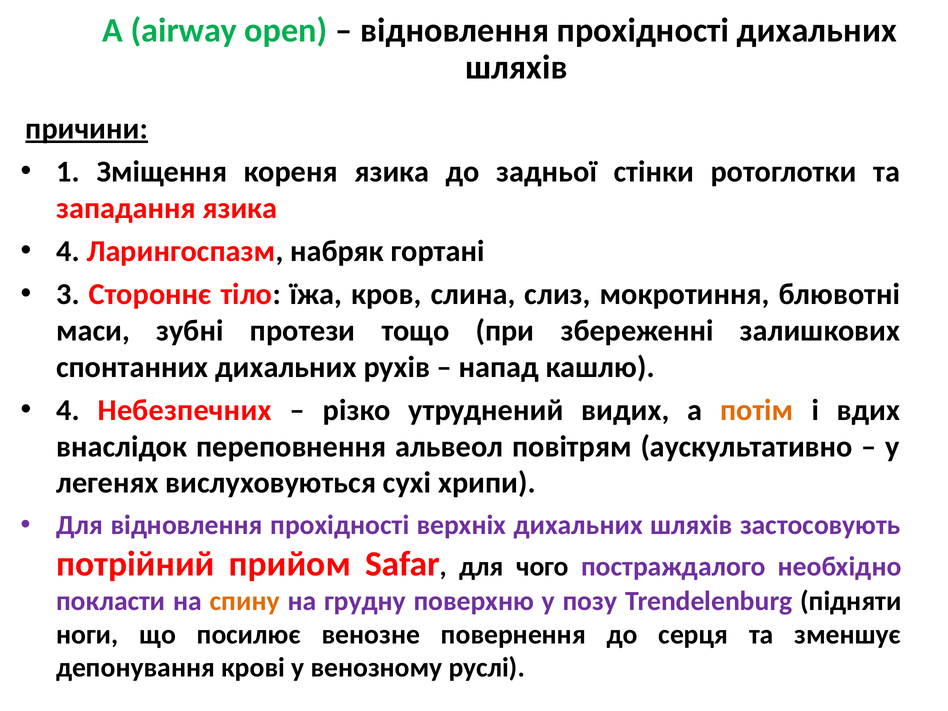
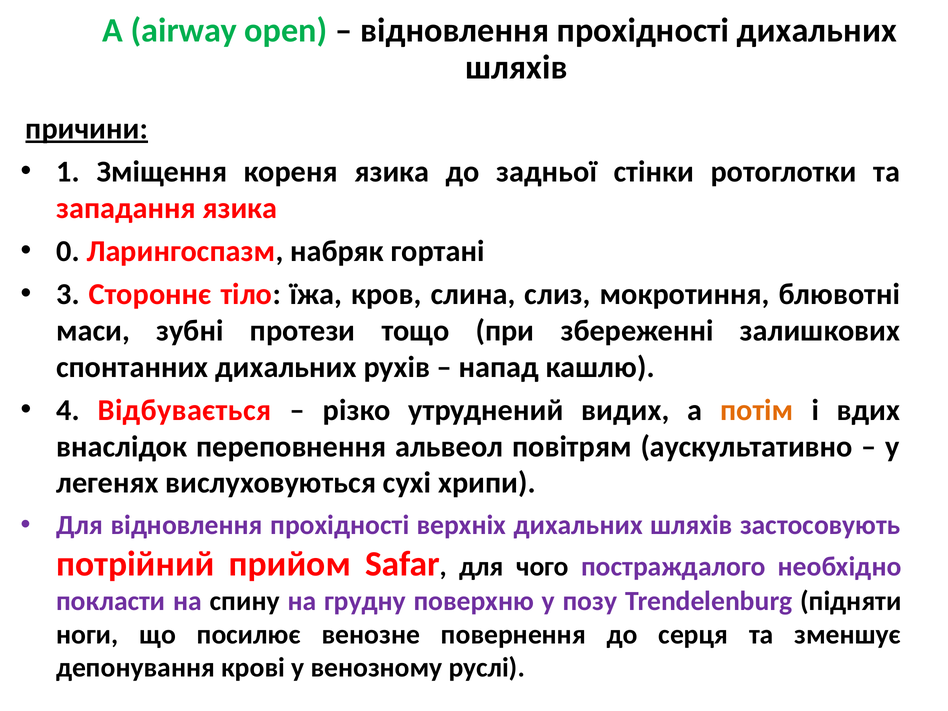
4 at (68, 251): 4 -> 0
Небезпечних: Небезпечних -> Відбувається
спину colour: orange -> black
